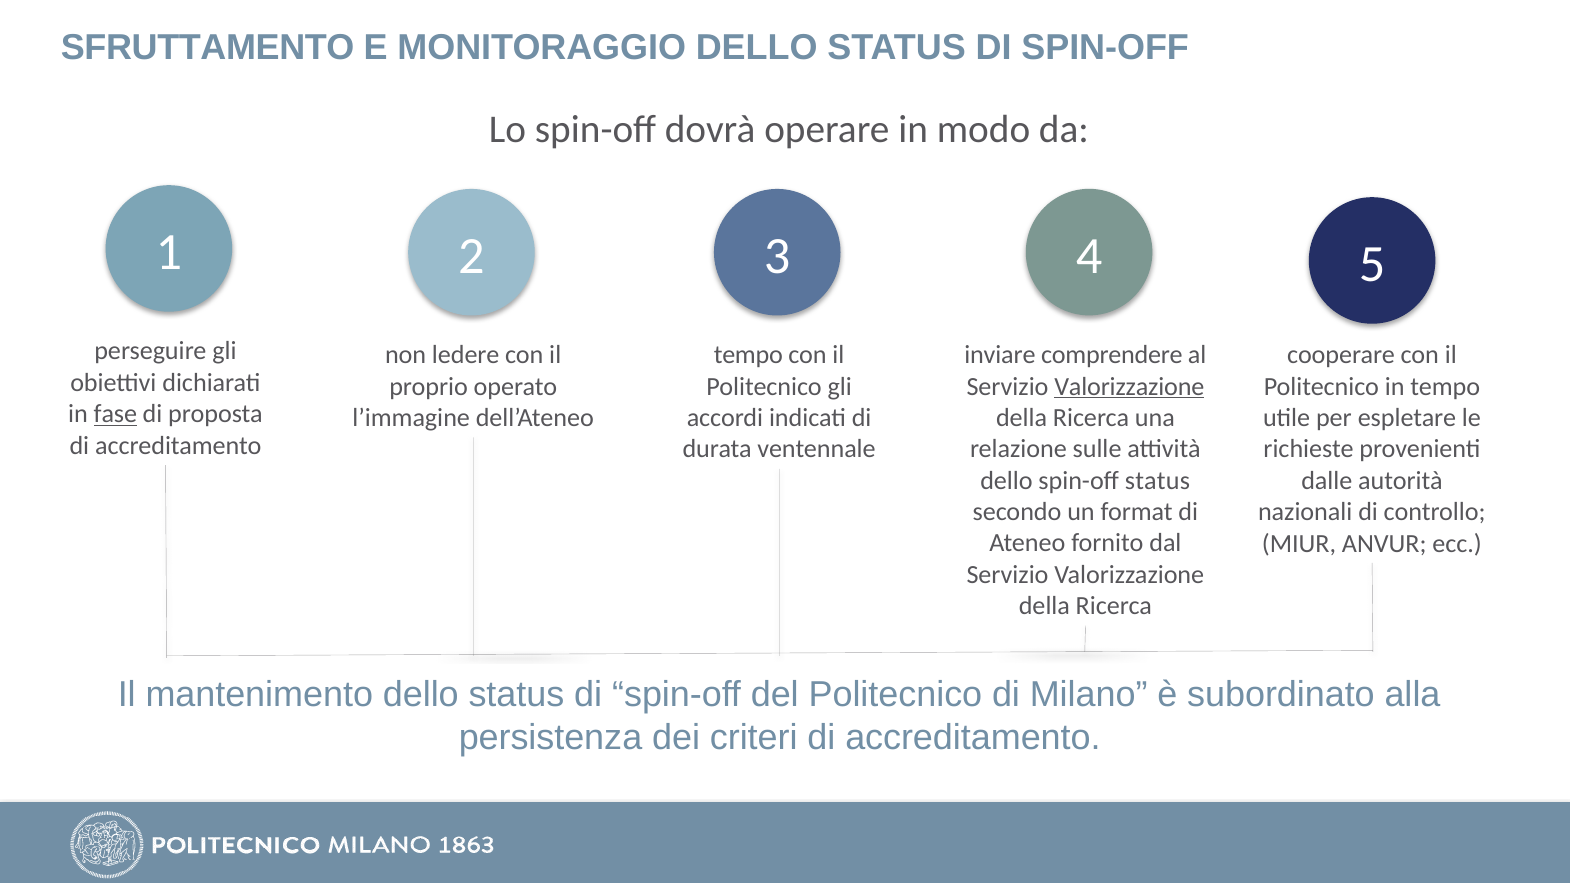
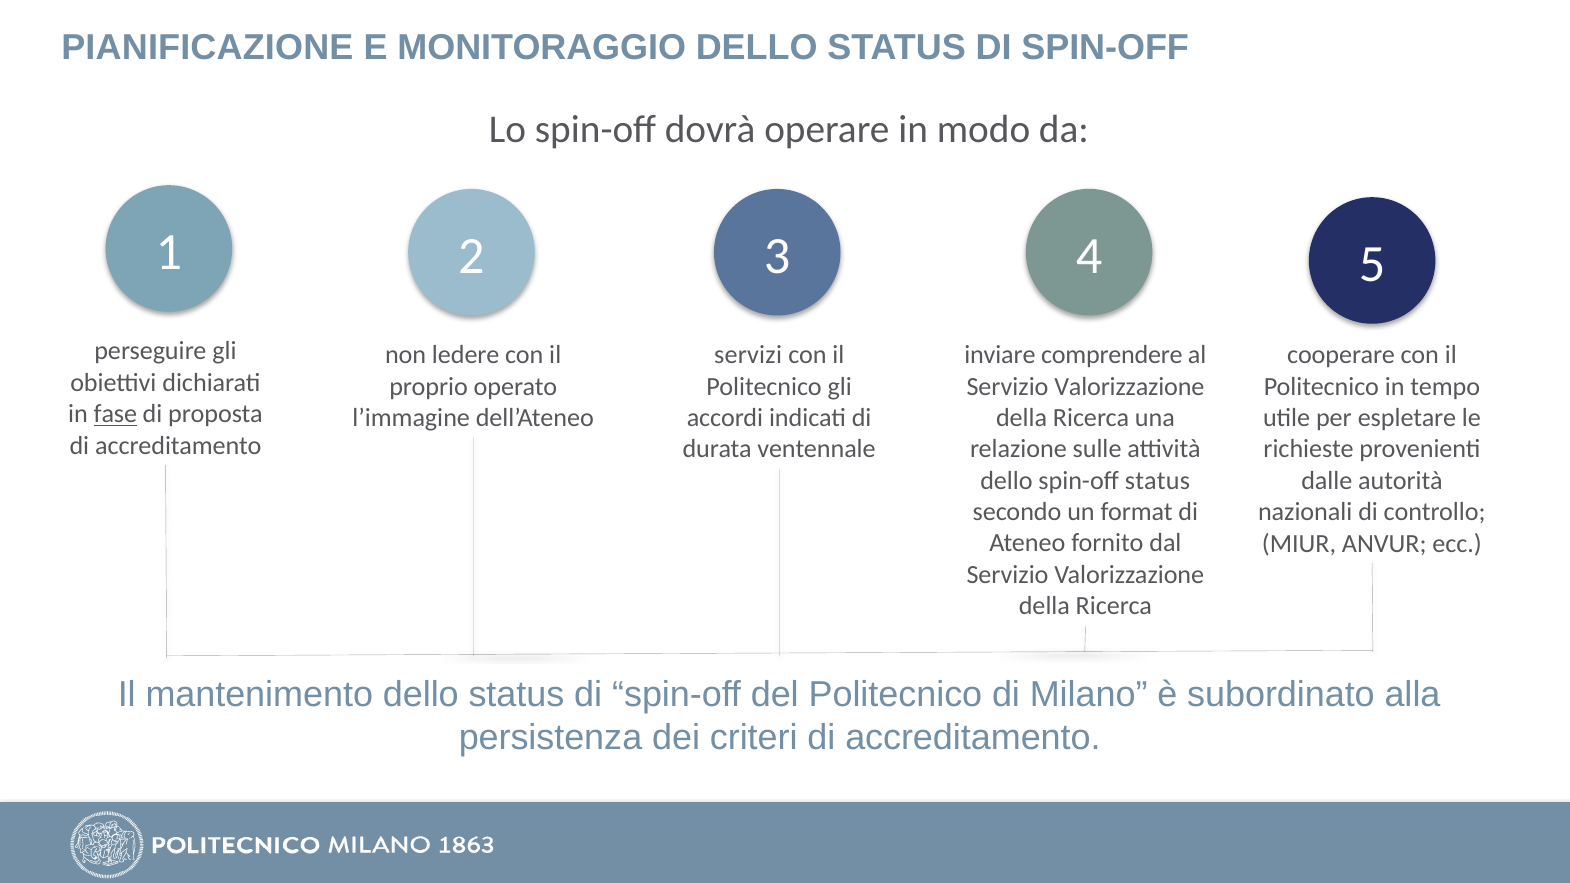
SFRUTTAMENTO: SFRUTTAMENTO -> PIANIFICAZIONE
tempo at (748, 355): tempo -> servizi
Valorizzazione at (1129, 386) underline: present -> none
